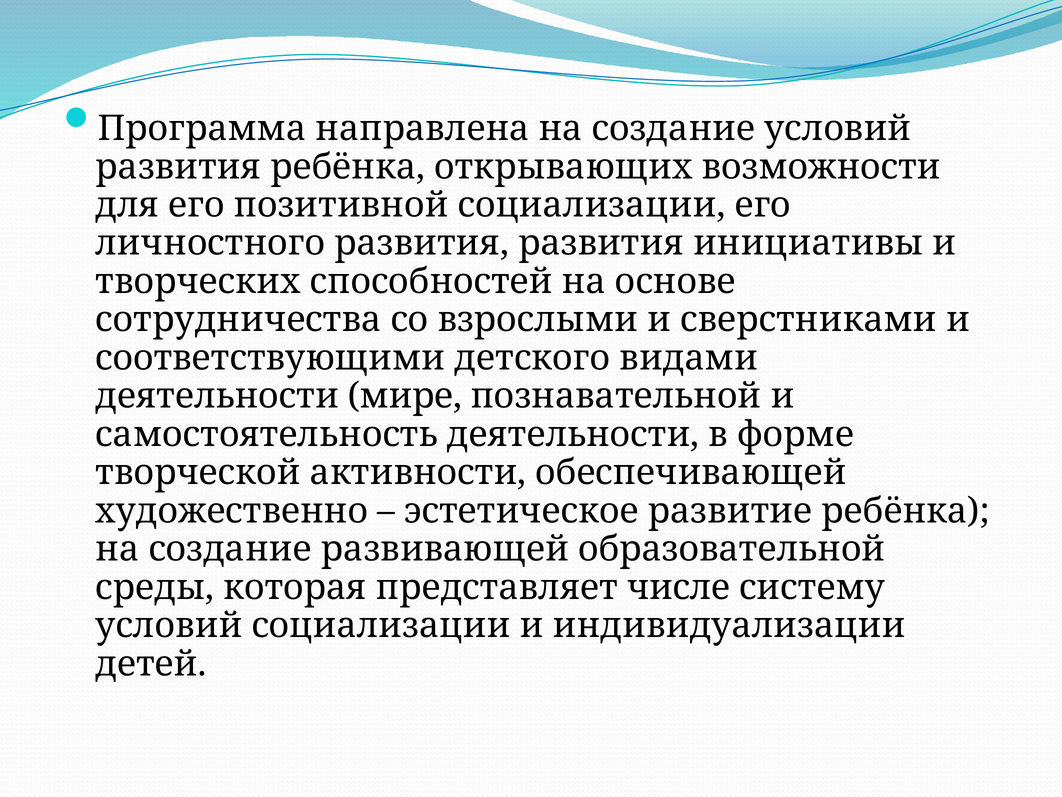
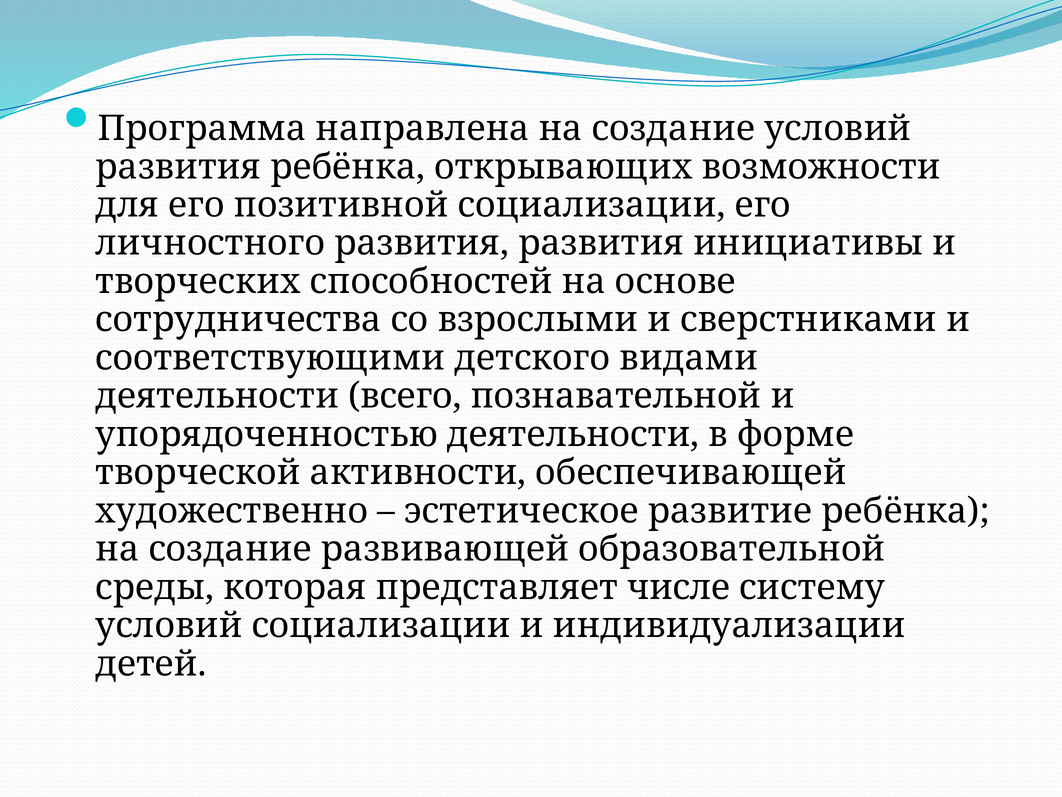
мире: мире -> всего
самостоятельность: самостоятельность -> упорядоченностью
